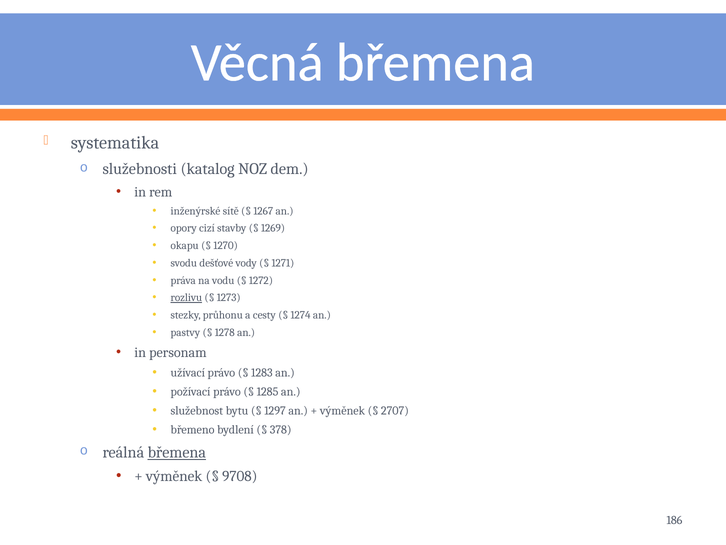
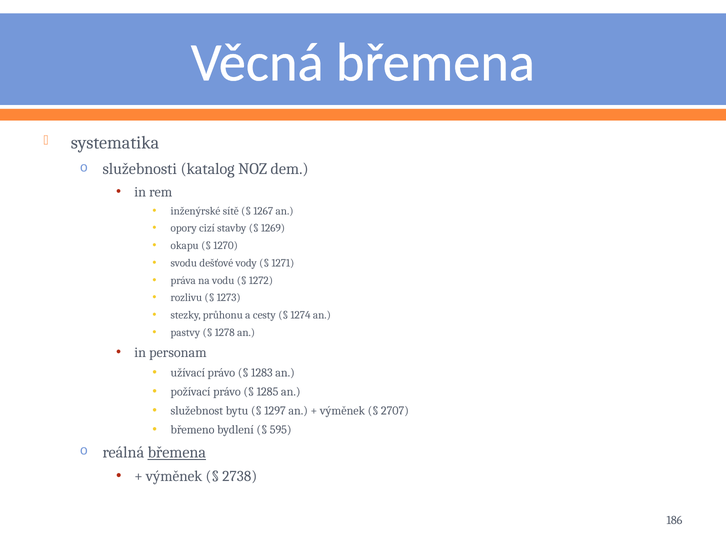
rozlivu underline: present -> none
378: 378 -> 595
9708: 9708 -> 2738
